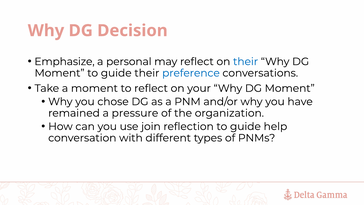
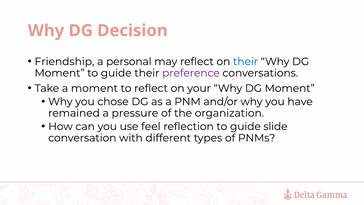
Emphasize: Emphasize -> Friendship
preference colour: blue -> purple
join: join -> feel
help: help -> slide
